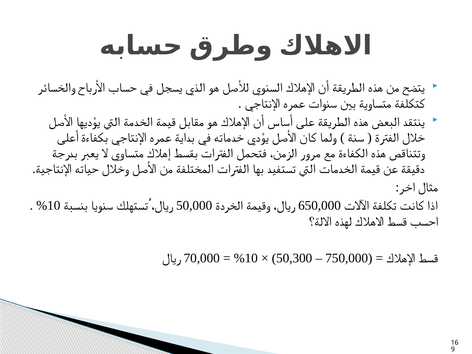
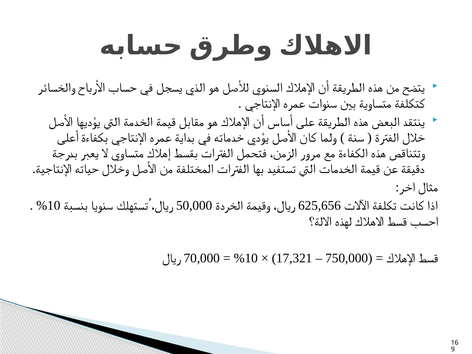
650,000: 650,000 -> 625,656
50,300: 50,300 -> 17,321
